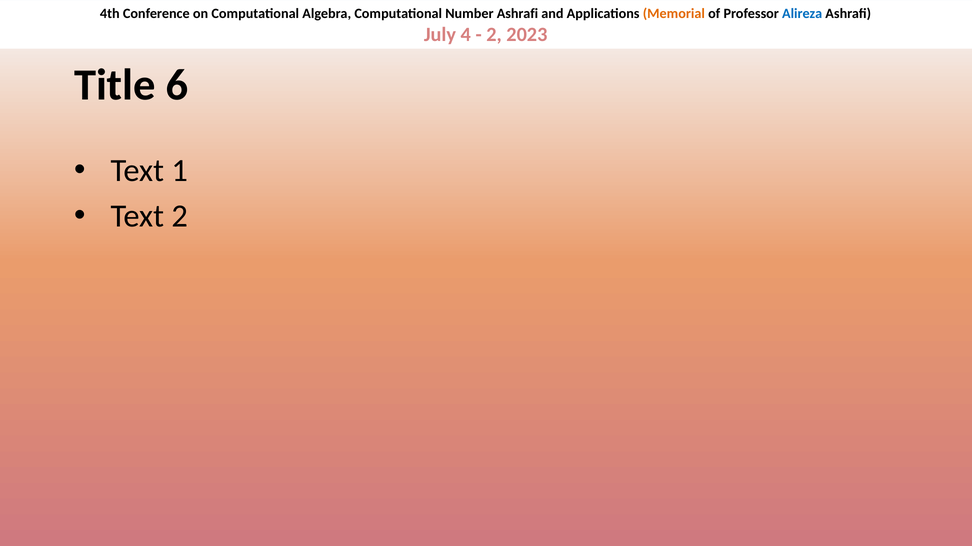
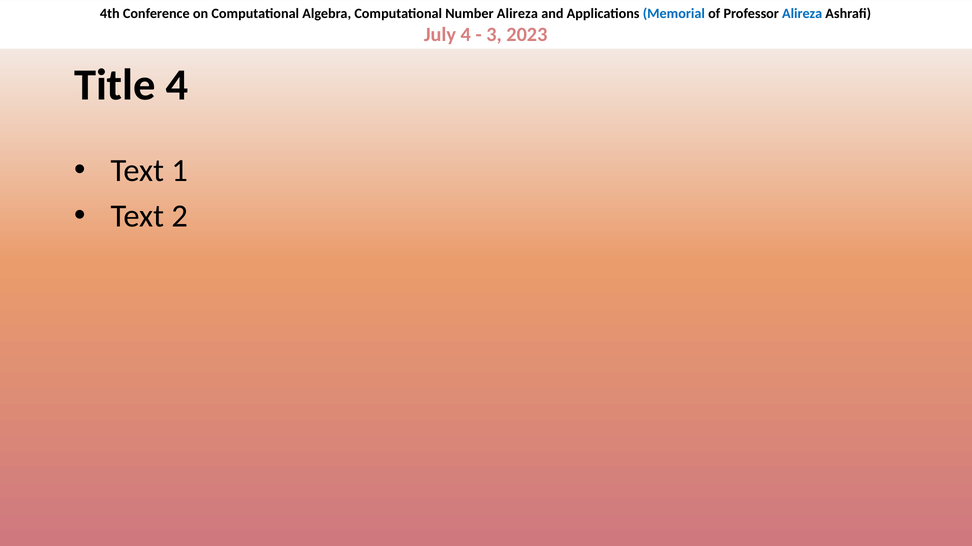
Number Ashrafi: Ashrafi -> Alireza
Memorial colour: orange -> blue
2 at (494, 34): 2 -> 3
Title 6: 6 -> 4
